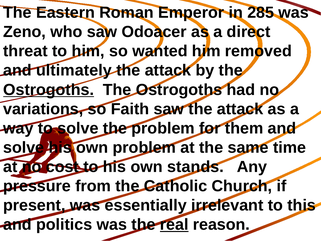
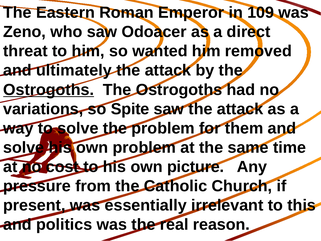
285: 285 -> 109
Faith: Faith -> Spite
stands: stands -> picture
real underline: present -> none
